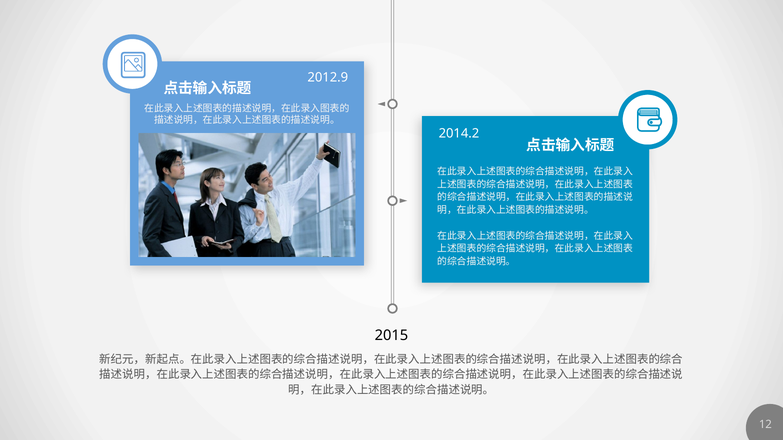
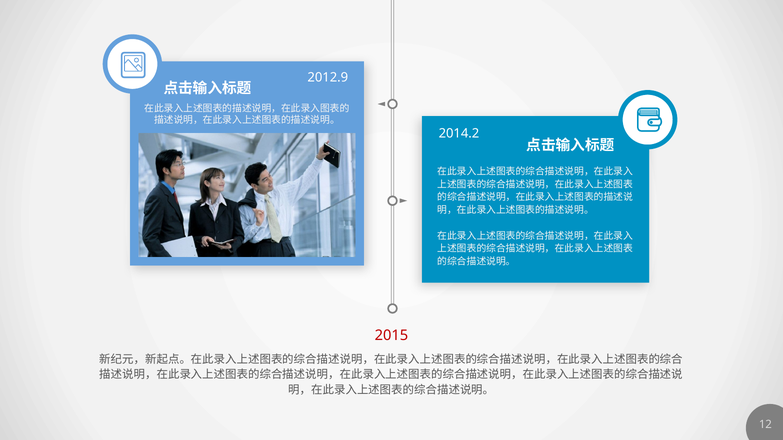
2015 colour: black -> red
